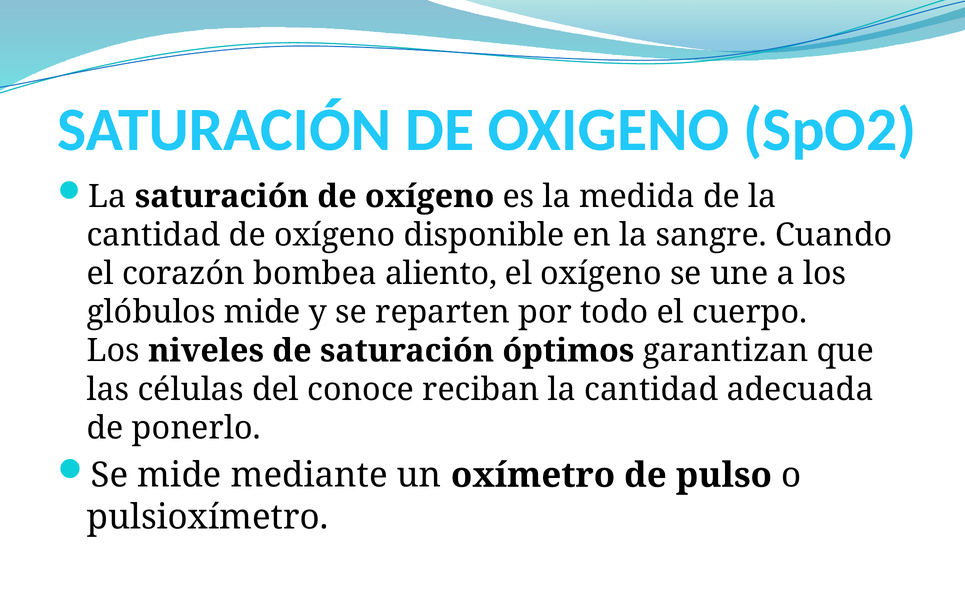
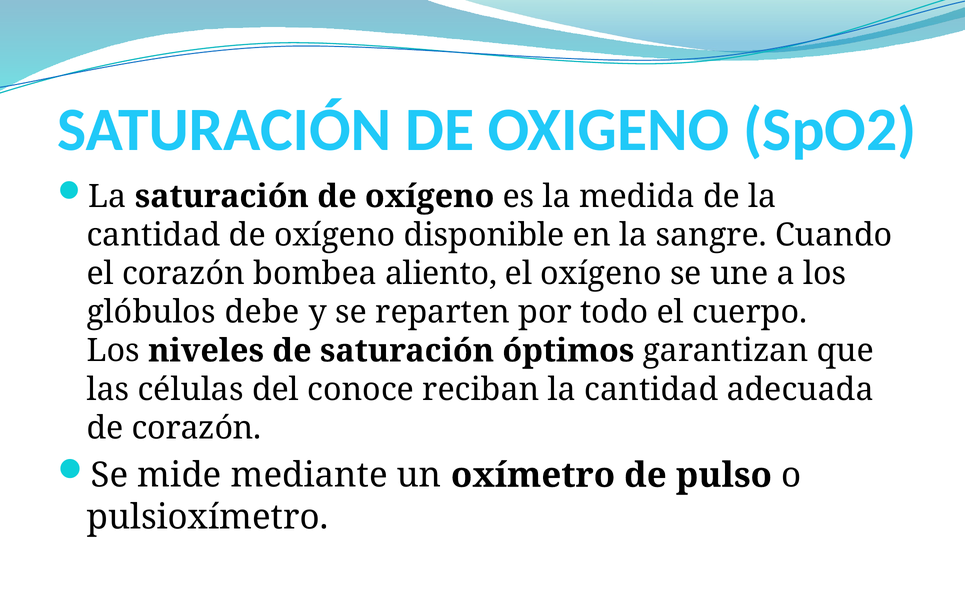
glóbulos mide: mide -> debe
de ponerlo: ponerlo -> corazón
